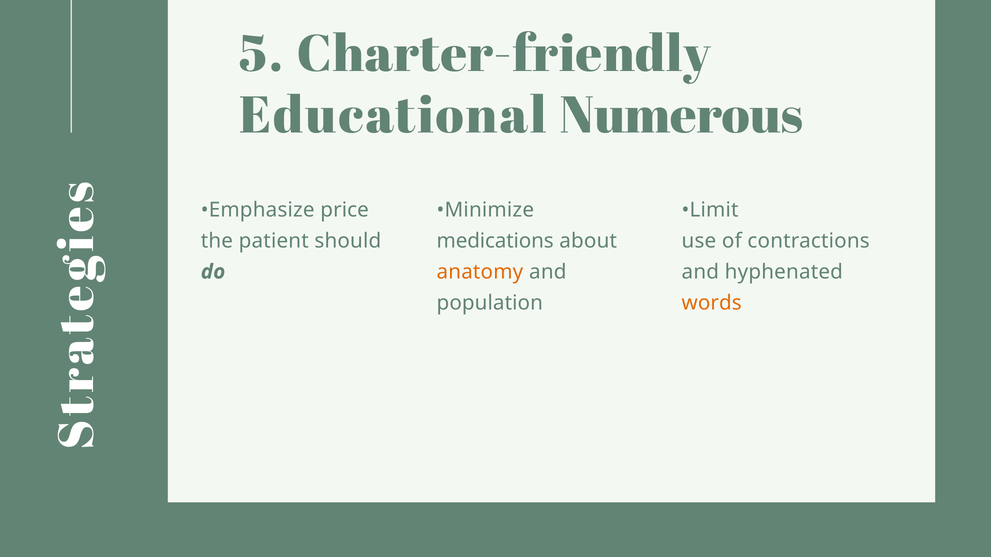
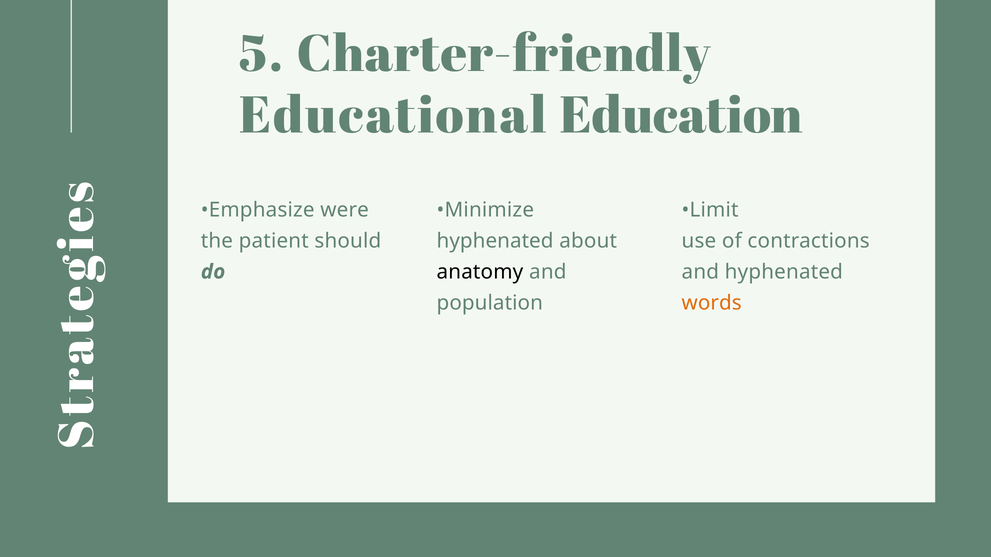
Numerous: Numerous -> Education
price: price -> were
medications at (495, 241): medications -> hyphenated
anatomy colour: orange -> black
